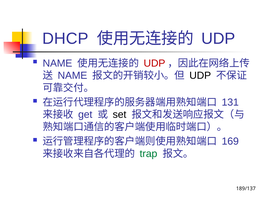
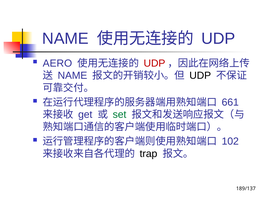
DHCP at (65, 39): DHCP -> NAME
NAME at (57, 63): NAME -> AERO
131: 131 -> 661
set colour: black -> green
169: 169 -> 102
trap colour: green -> black
